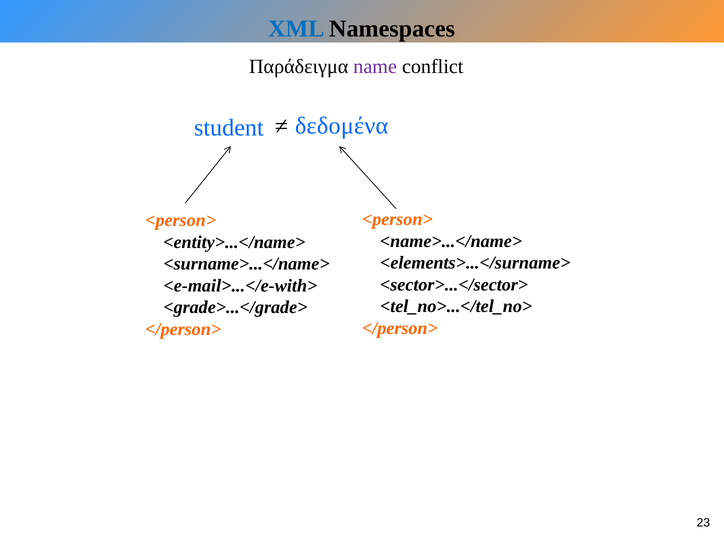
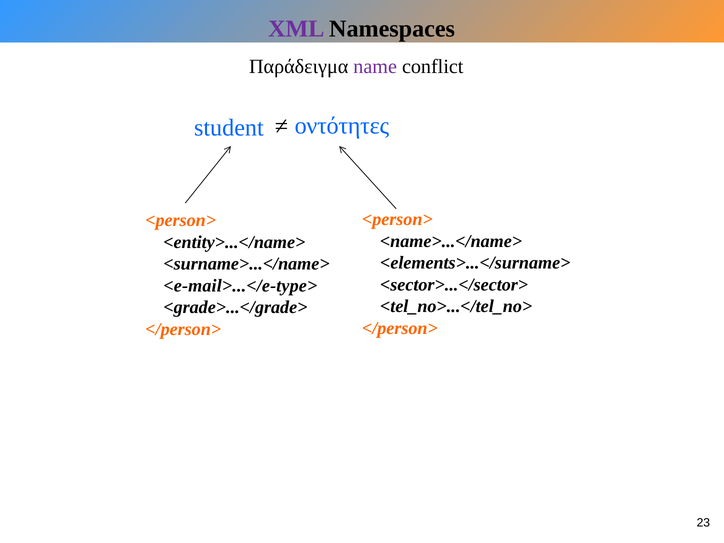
XML colour: blue -> purple
δεδομένα: δεδομένα -> οντότητες
<e-mail>...</e-with>: <e-mail>...</e-with> -> <e-mail>...</e-type>
